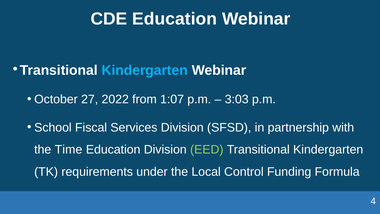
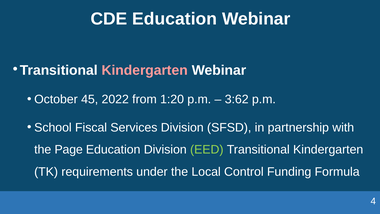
Kindergarten at (145, 70) colour: light blue -> pink
27: 27 -> 45
1:07: 1:07 -> 1:20
3:03: 3:03 -> 3:62
Time: Time -> Page
